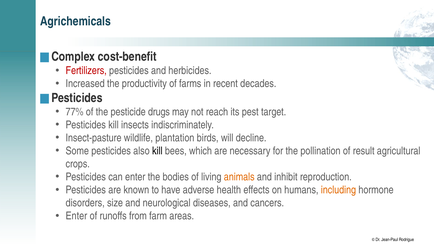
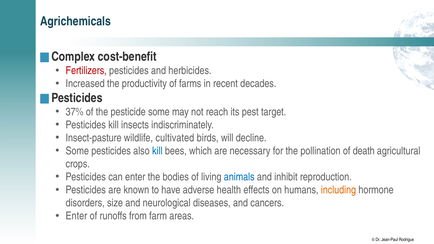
77%: 77% -> 37%
pesticide drugs: drugs -> some
plantation: plantation -> cultivated
kill at (157, 151) colour: black -> blue
result: result -> death
animals colour: orange -> blue
